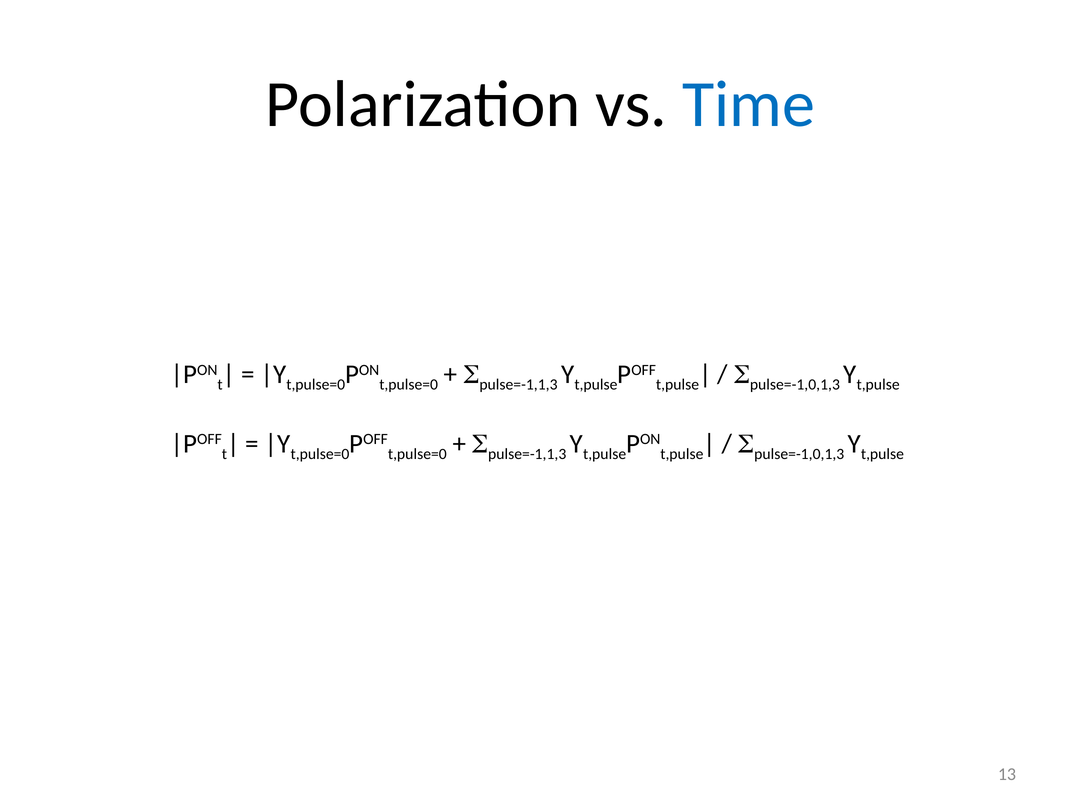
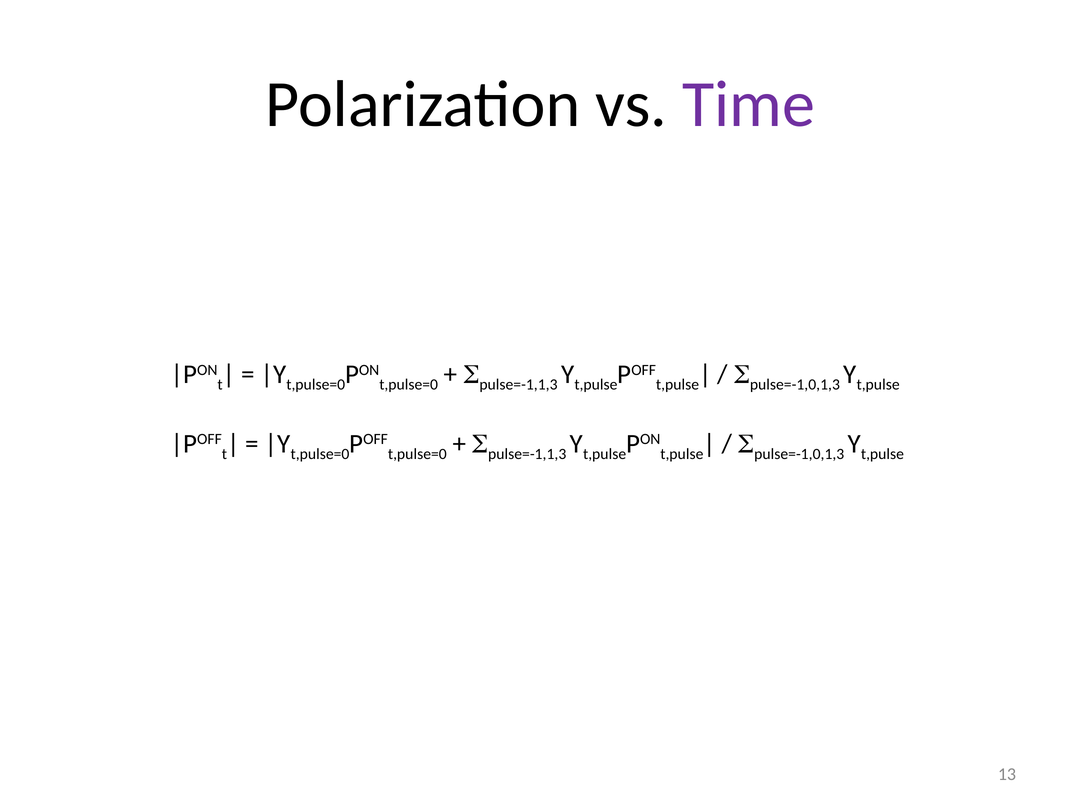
Time colour: blue -> purple
